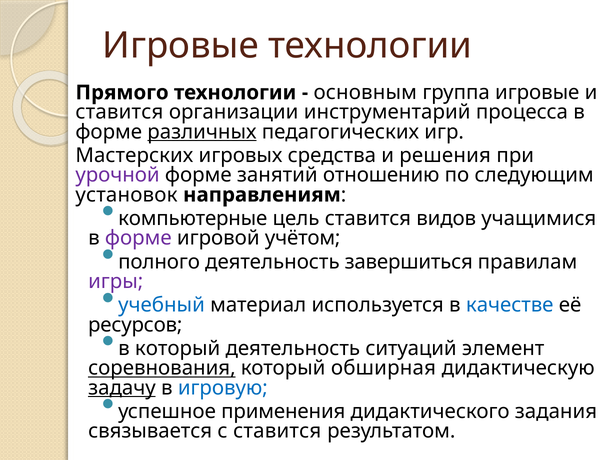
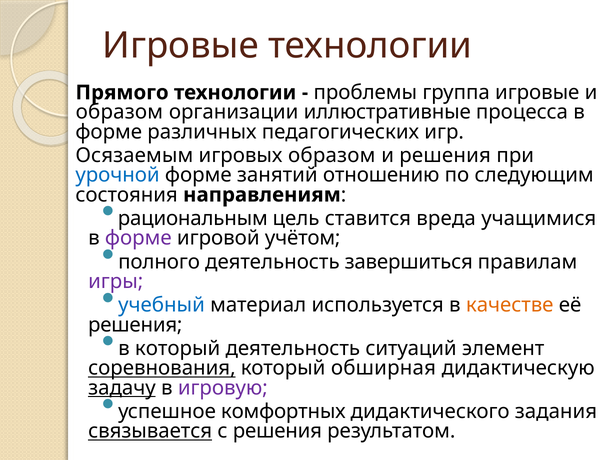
основным: основным -> проблемы
ставится at (119, 112): ставится -> образом
инструментарий: инструментарий -> иллюстративные
различных underline: present -> none
Мастерских: Мастерских -> Осязаемым
игровых средства: средства -> образом
урочной colour: purple -> blue
установок: установок -> состояния
компьютерные: компьютерные -> рациональным
видов: видов -> вреда
качестве colour: blue -> orange
ресурсов at (135, 325): ресурсов -> решения
игровую colour: blue -> purple
применения: применения -> комфортных
связывается underline: none -> present
с ставится: ставится -> решения
